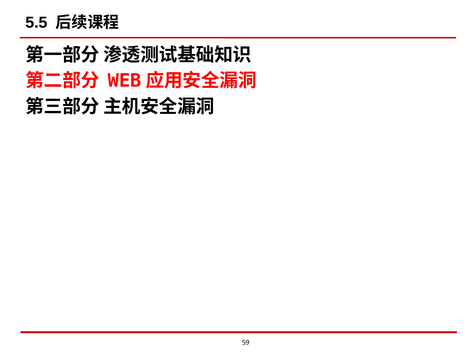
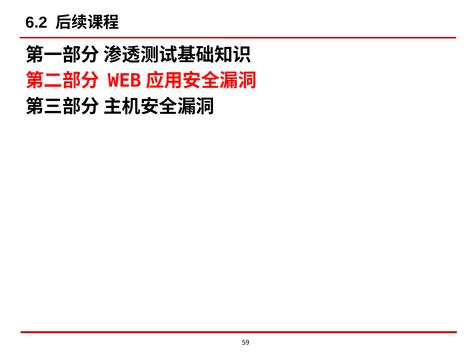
5.5: 5.5 -> 6.2
